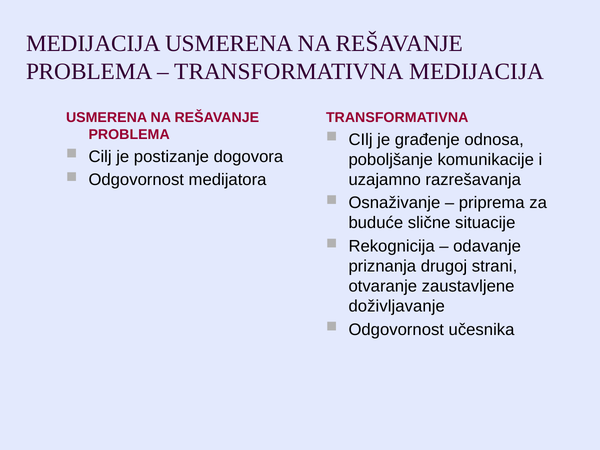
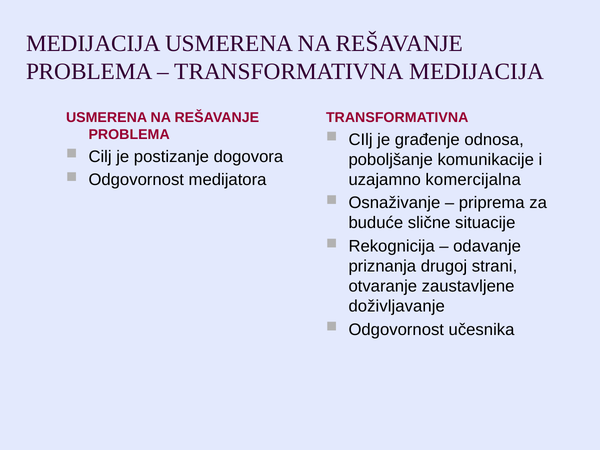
razrešavanja: razrešavanja -> komercijalna
